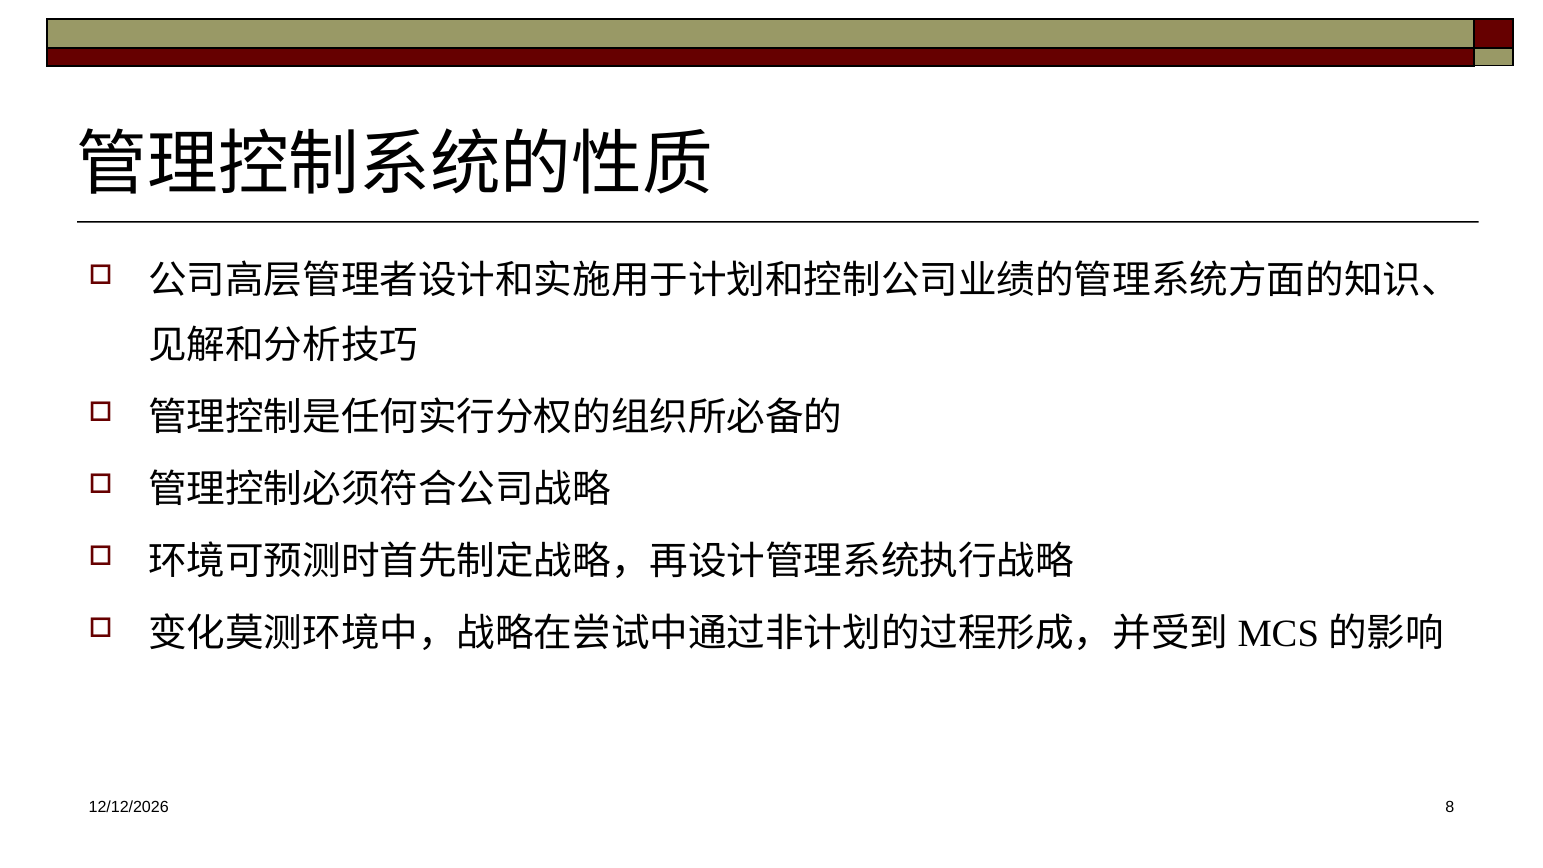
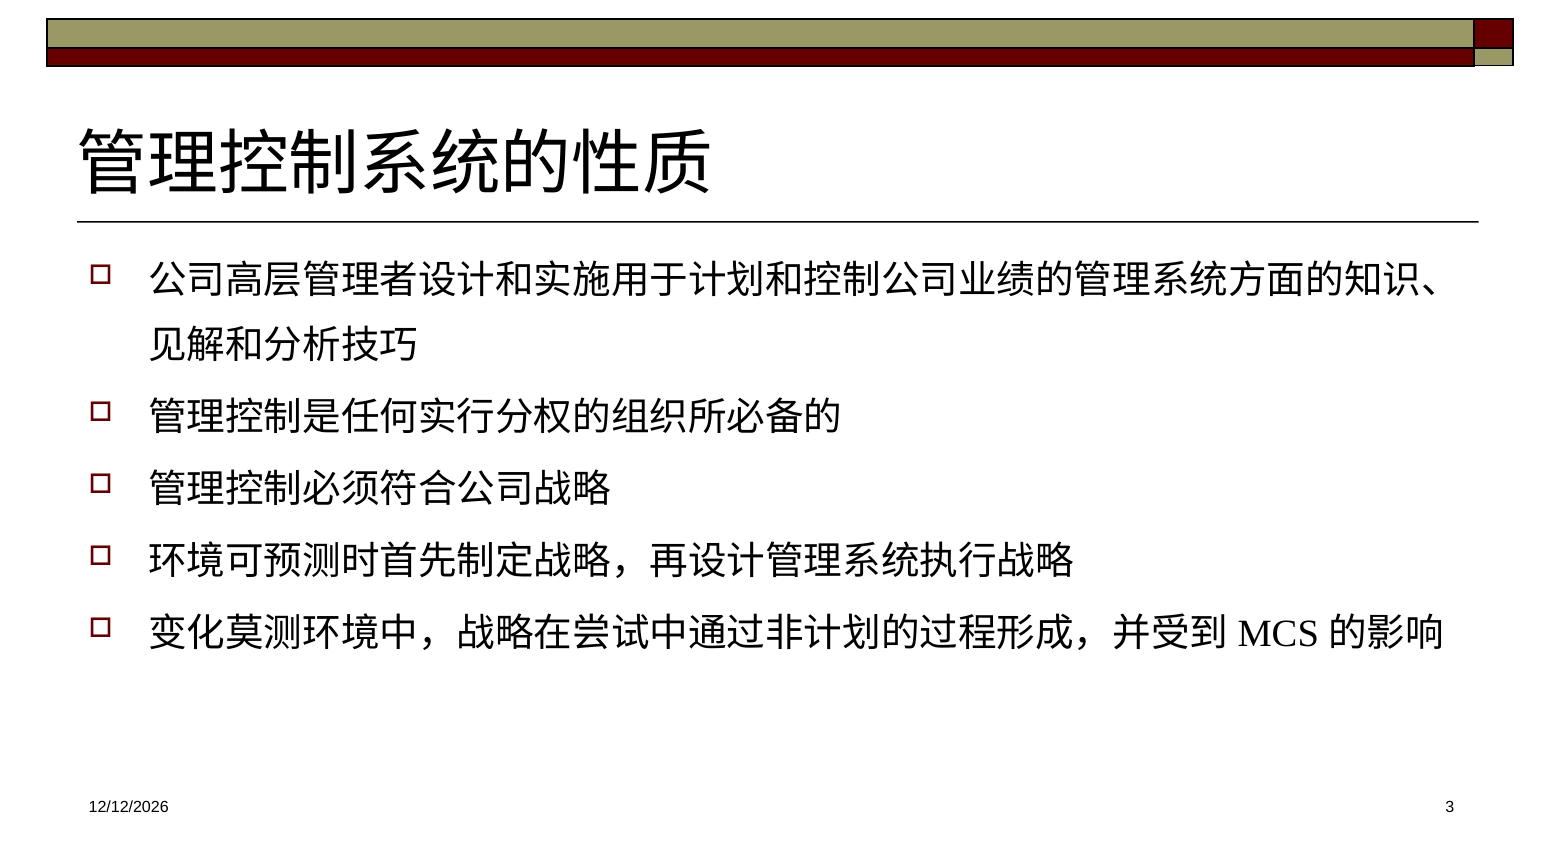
8: 8 -> 3
